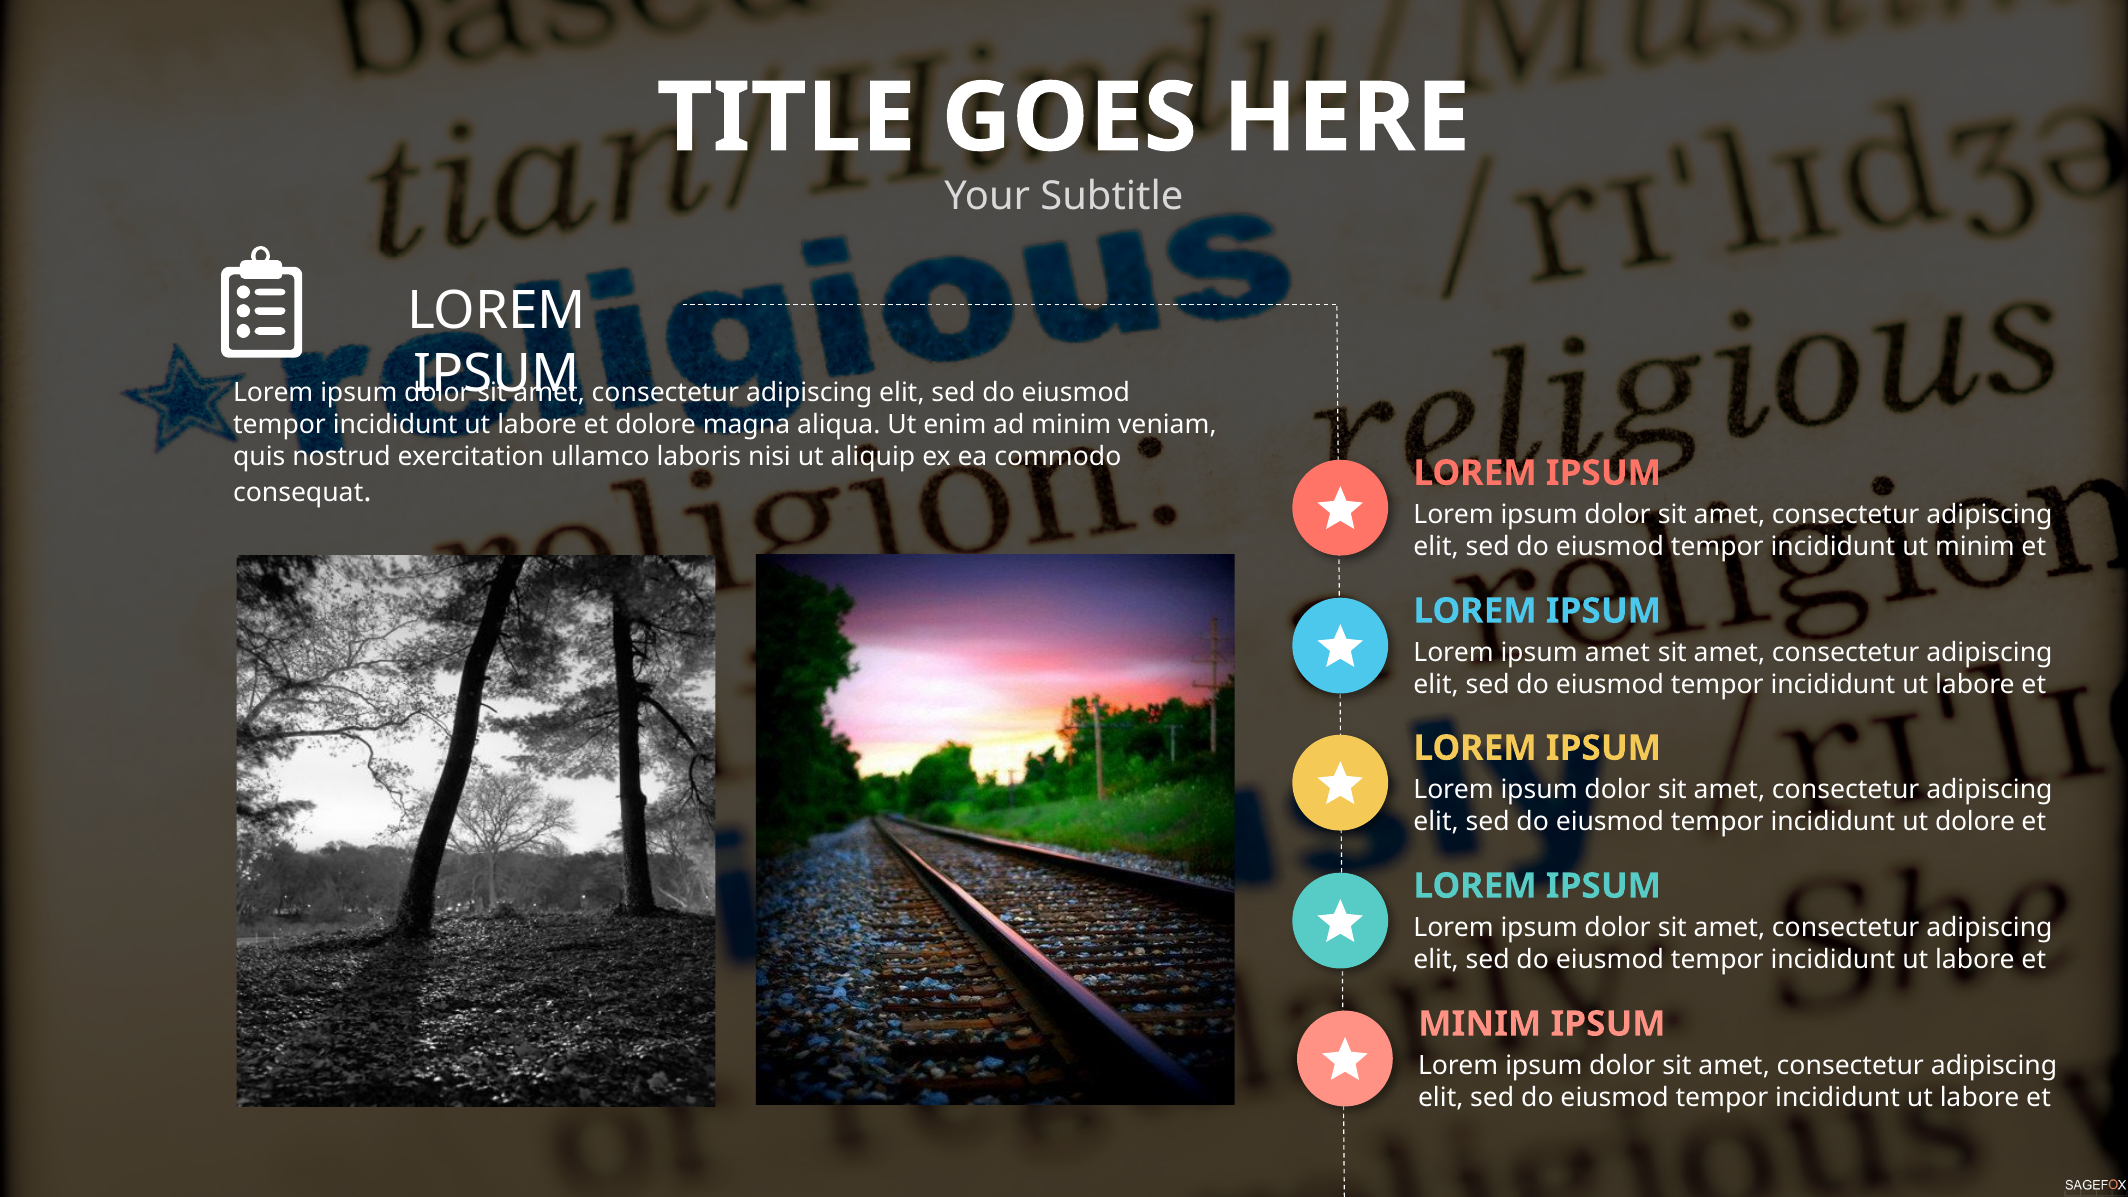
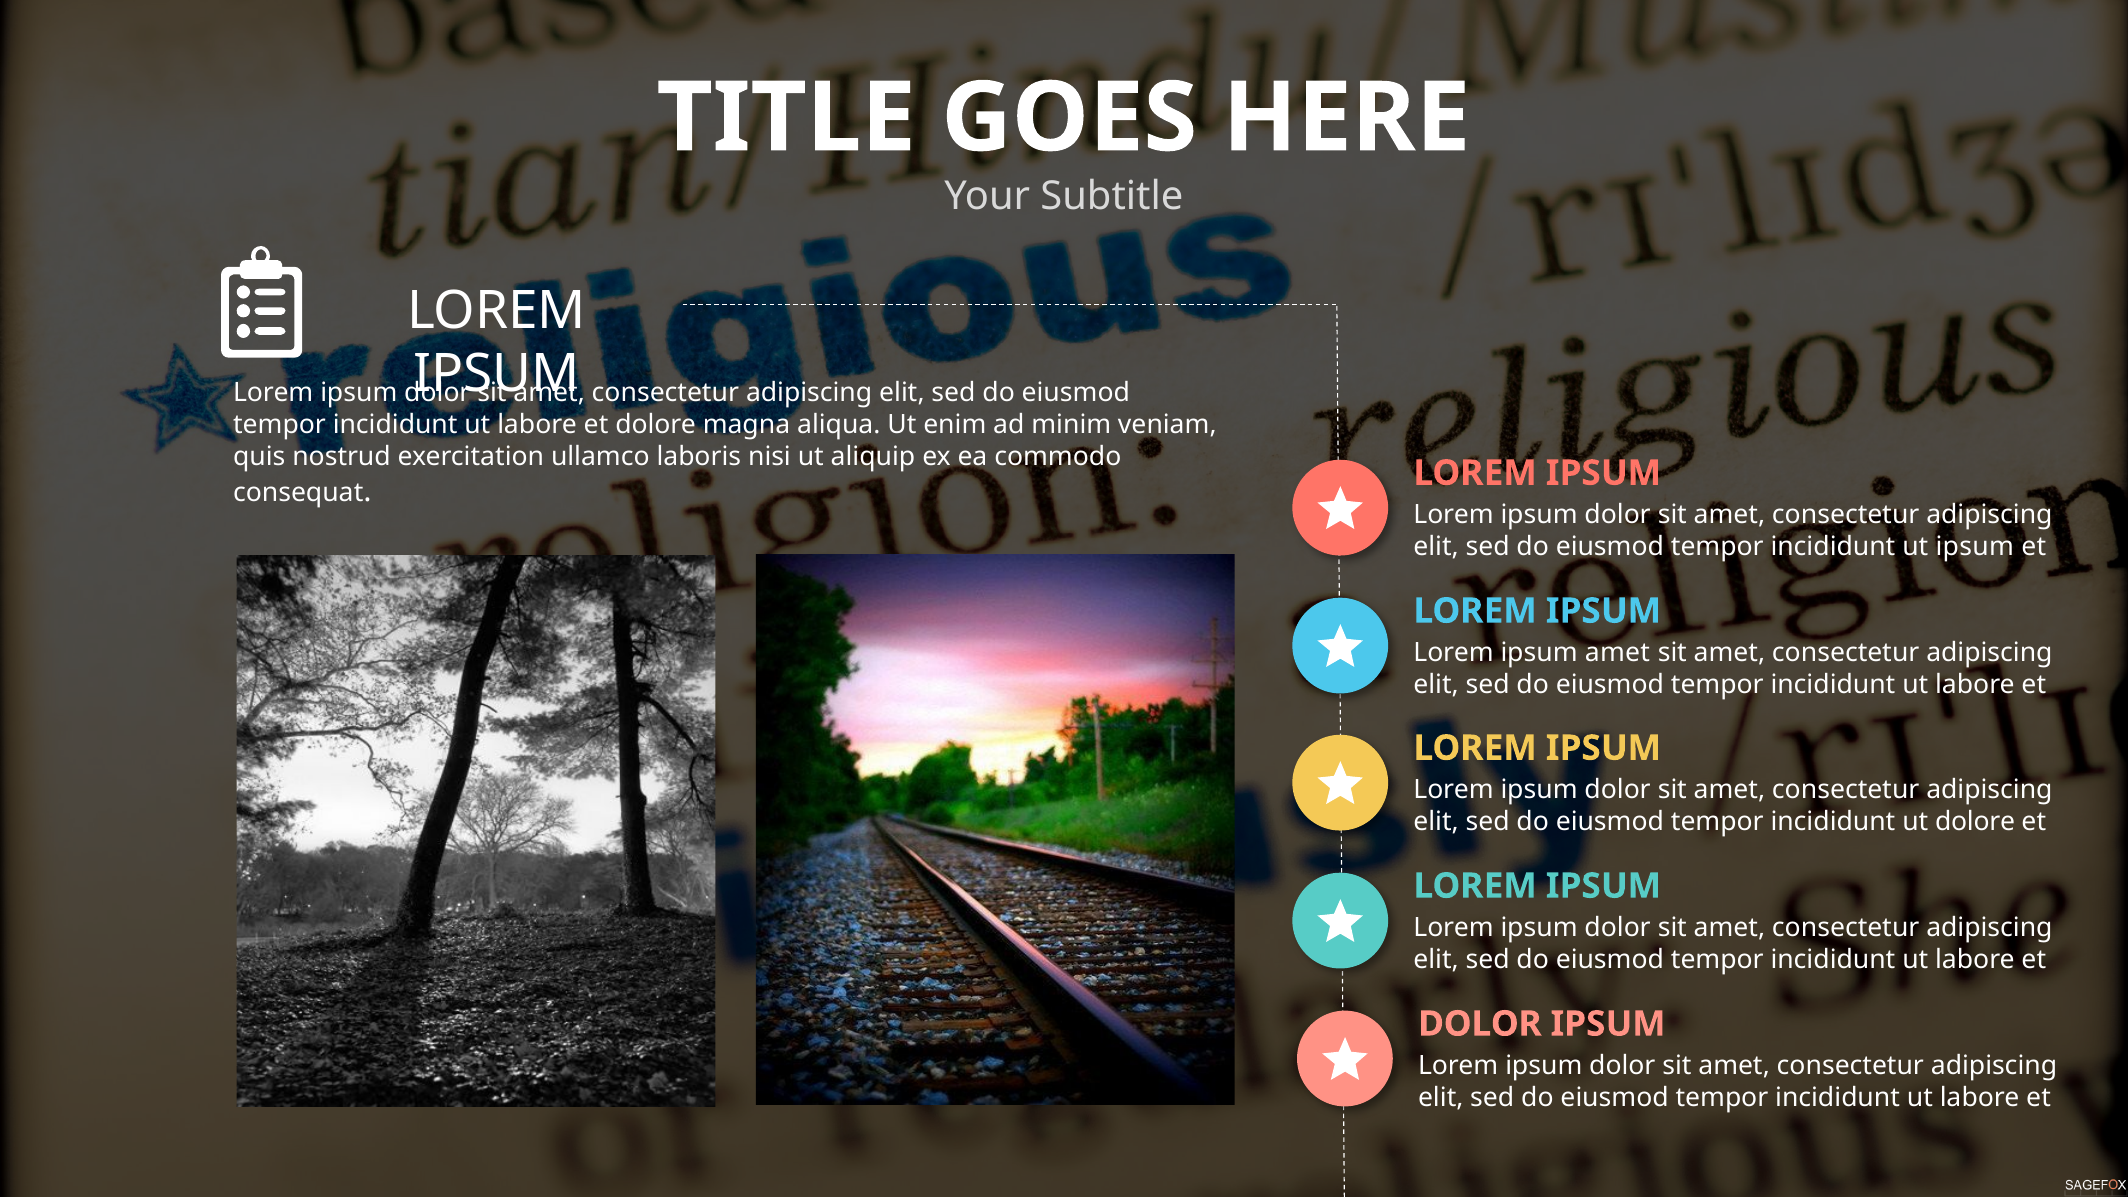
ut minim: minim -> ipsum
MINIM at (1480, 1024): MINIM -> DOLOR
